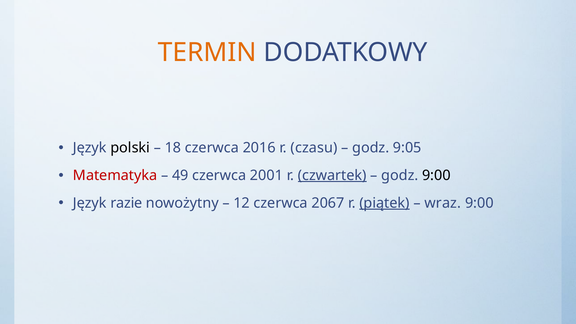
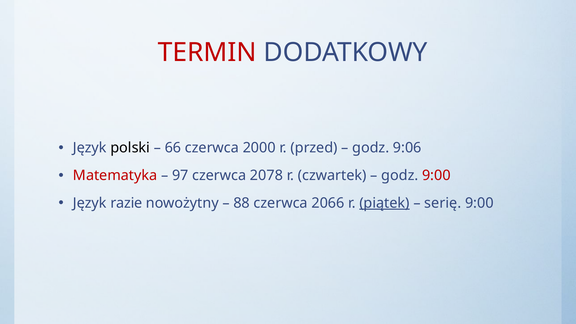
TERMIN colour: orange -> red
18: 18 -> 66
2016: 2016 -> 2000
czasu: czasu -> przed
9:05: 9:05 -> 9:06
49: 49 -> 97
2001: 2001 -> 2078
czwartek underline: present -> none
9:00 at (436, 175) colour: black -> red
12: 12 -> 88
2067: 2067 -> 2066
wraz: wraz -> serię
